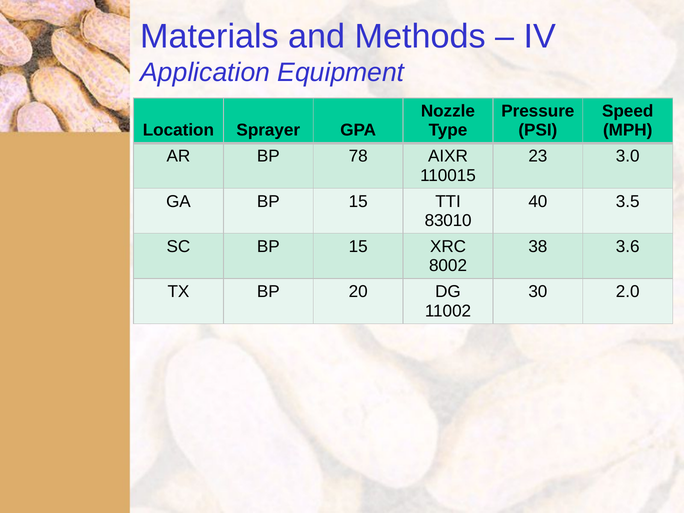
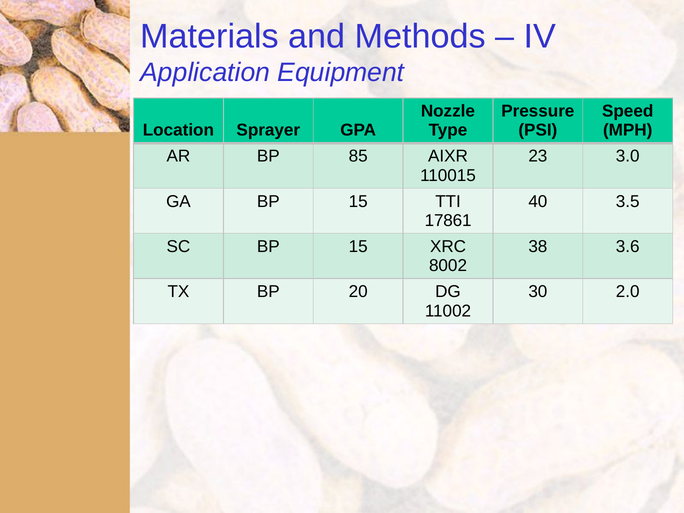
78: 78 -> 85
83010: 83010 -> 17861
